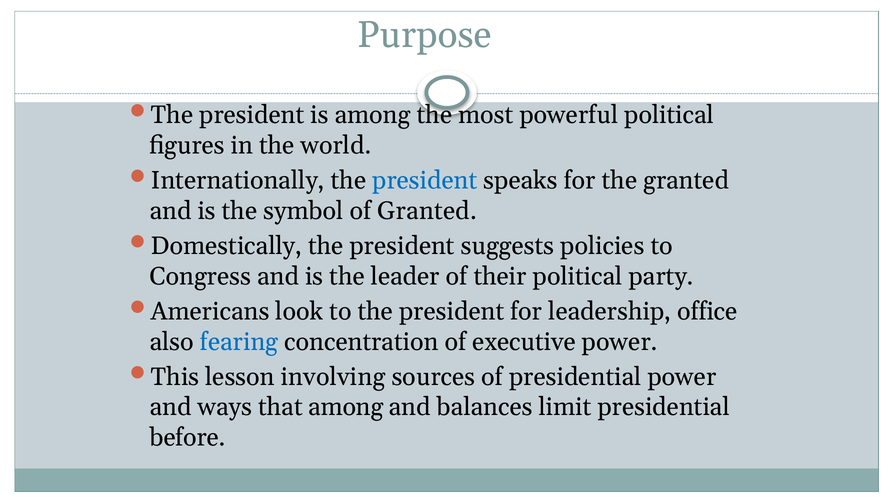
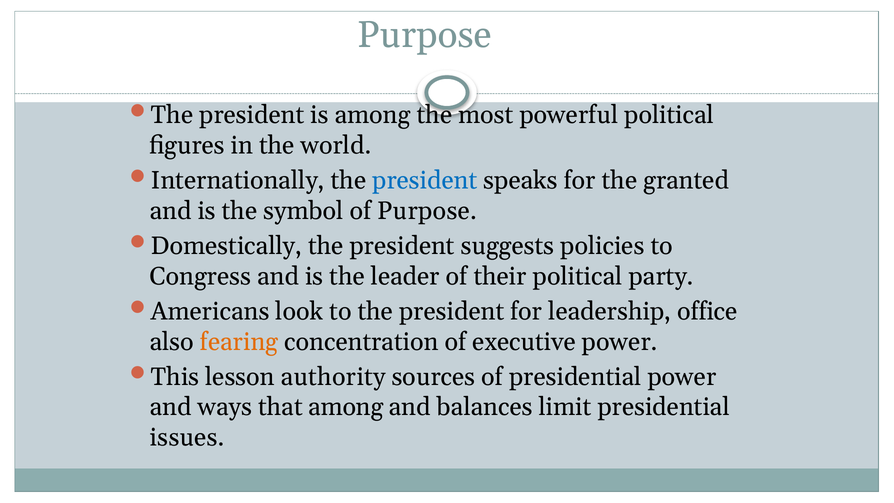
of Granted: Granted -> Purpose
fearing colour: blue -> orange
involving: involving -> authority
before: before -> issues
